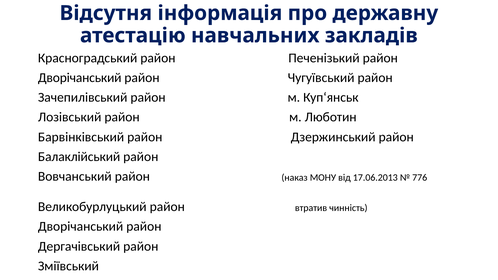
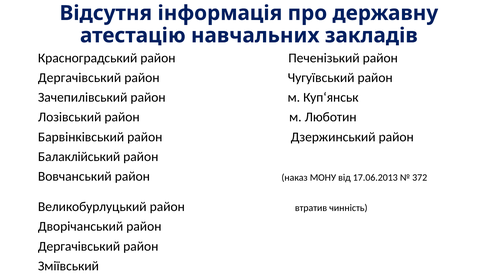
Дворічанський at (80, 78): Дворічанський -> Дергачівський
776: 776 -> 372
